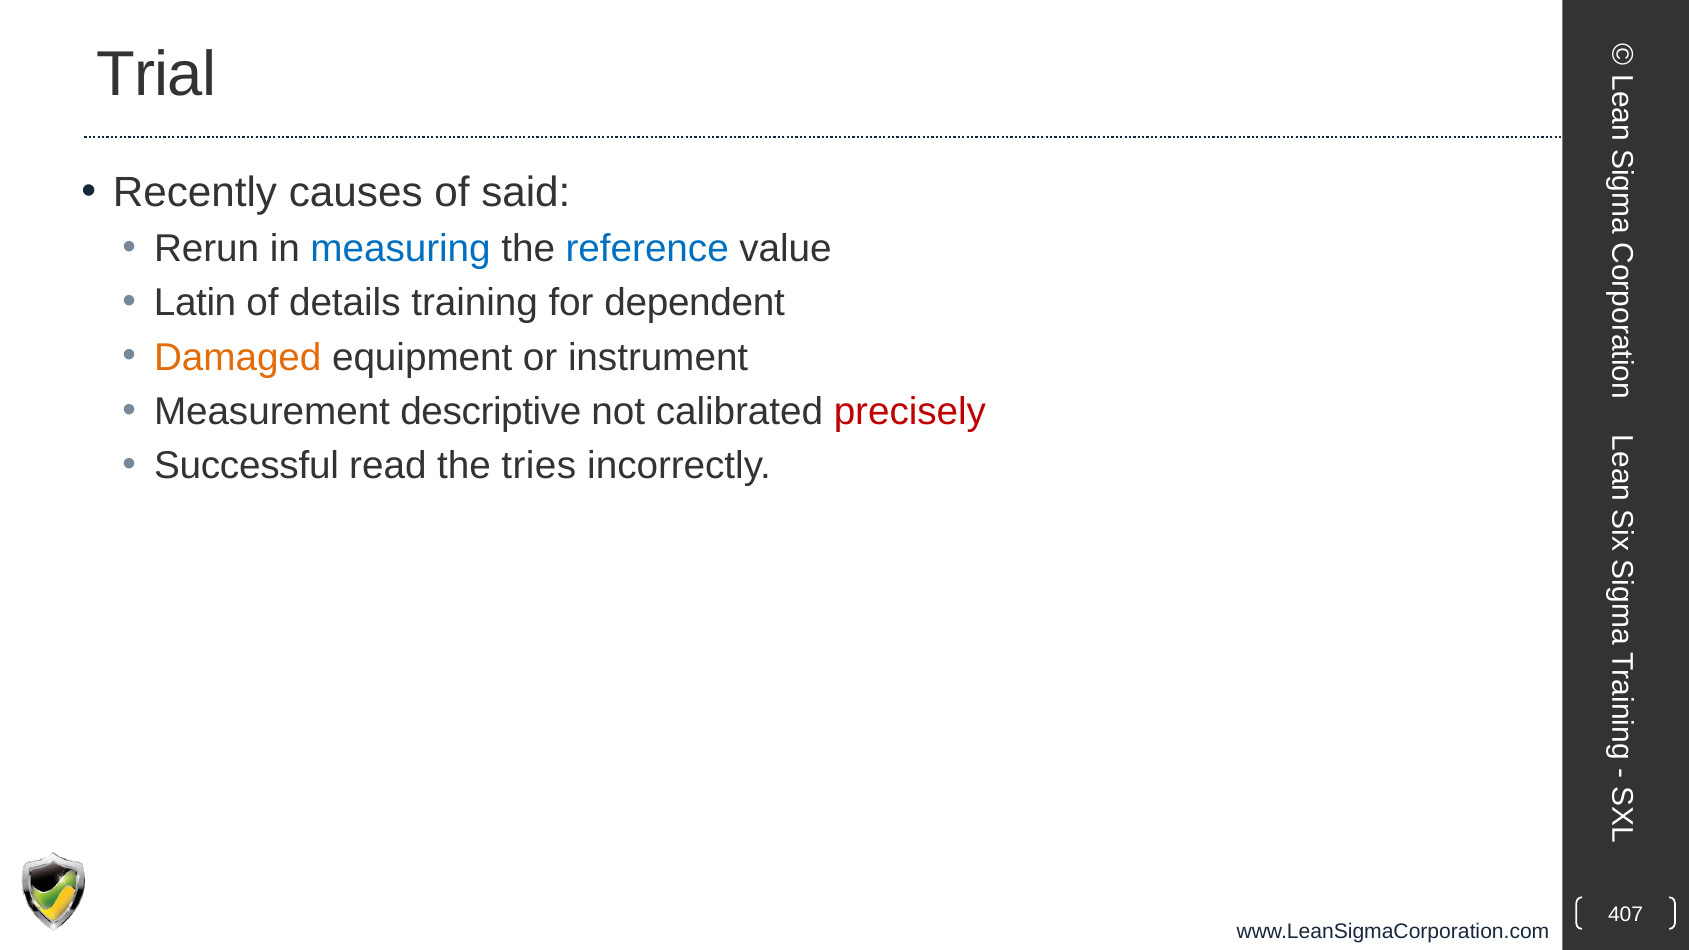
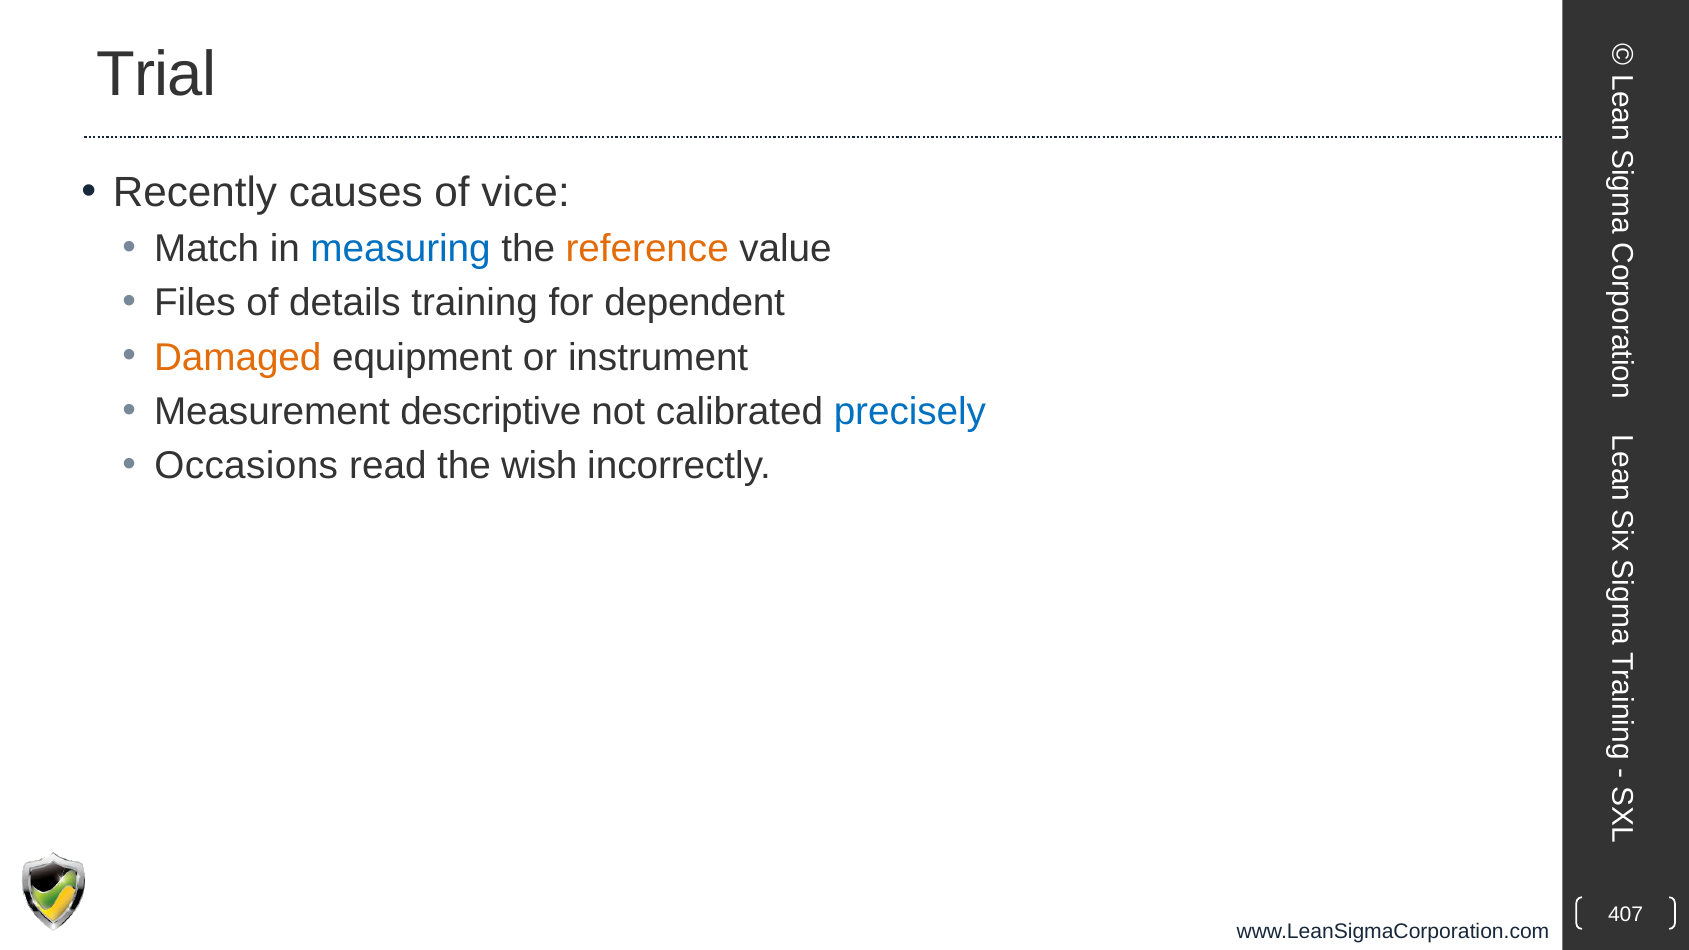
said: said -> vice
Rerun: Rerun -> Match
reference colour: blue -> orange
Latin: Latin -> Files
precisely colour: red -> blue
Successful: Successful -> Occasions
tries: tries -> wish
